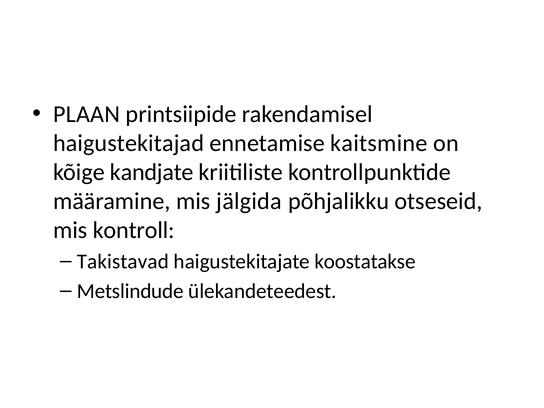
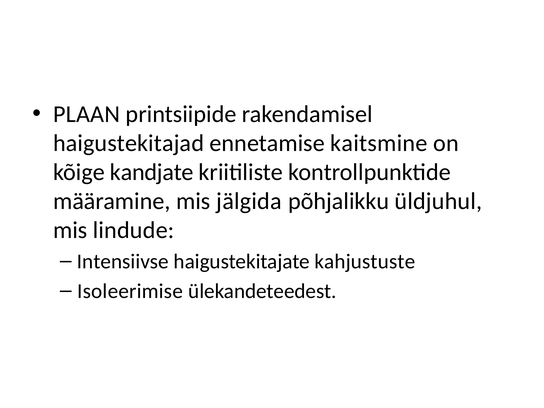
otseseid: otseseid -> üldjuhul
kontroll: kontroll -> lindude
Takistavad: Takistavad -> Intensiivse
koostatakse: koostatakse -> kahjustuste
Metslindude: Metslindude -> Isoleerimise
